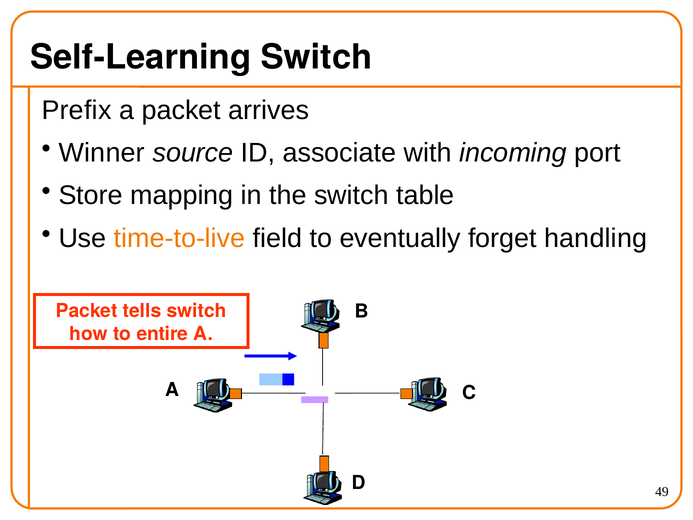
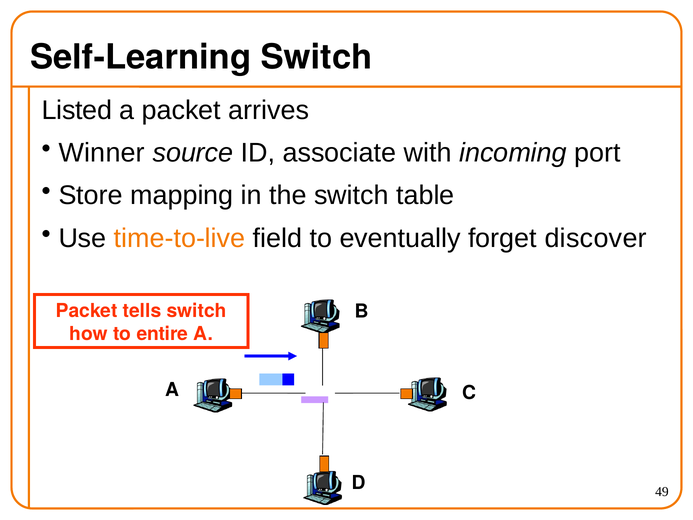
Prefix: Prefix -> Listed
handling: handling -> discover
